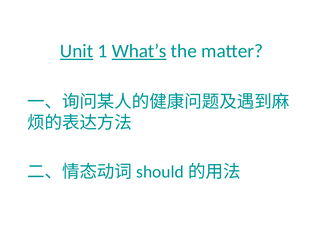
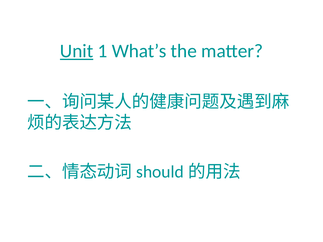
What’s underline: present -> none
